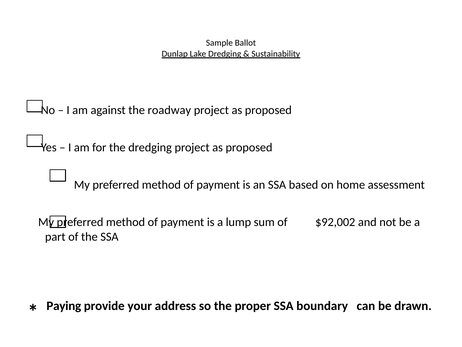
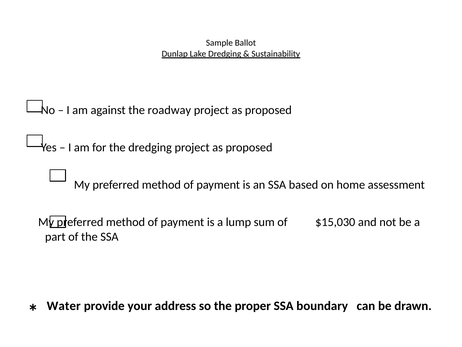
$92,002: $92,002 -> $15,030
Paying: Paying -> Water
